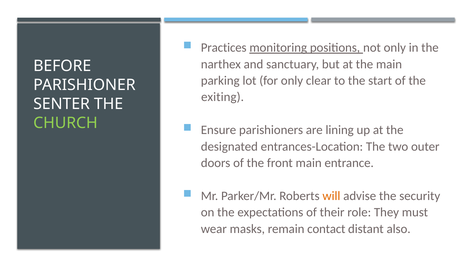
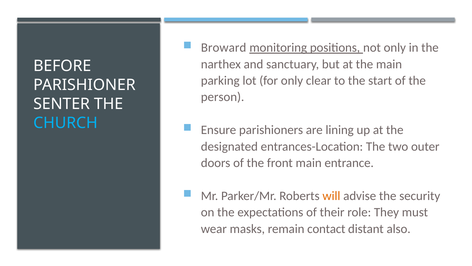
Practices: Practices -> Broward
exiting: exiting -> person
CHURCH colour: light green -> light blue
